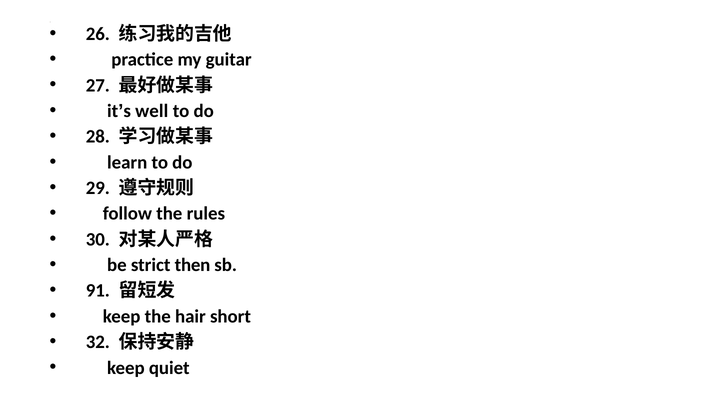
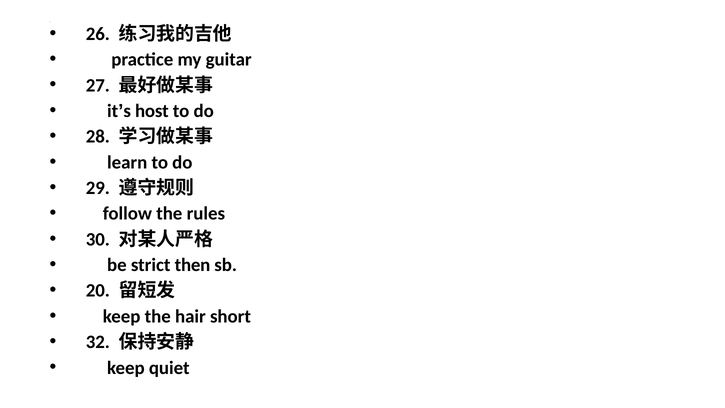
well: well -> host
91: 91 -> 20
